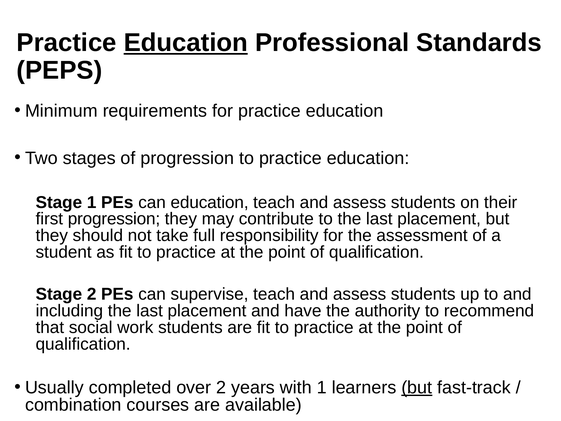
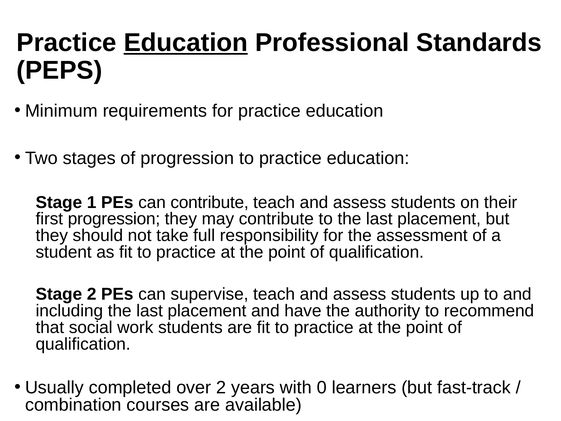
can education: education -> contribute
with 1: 1 -> 0
but at (417, 387) underline: present -> none
